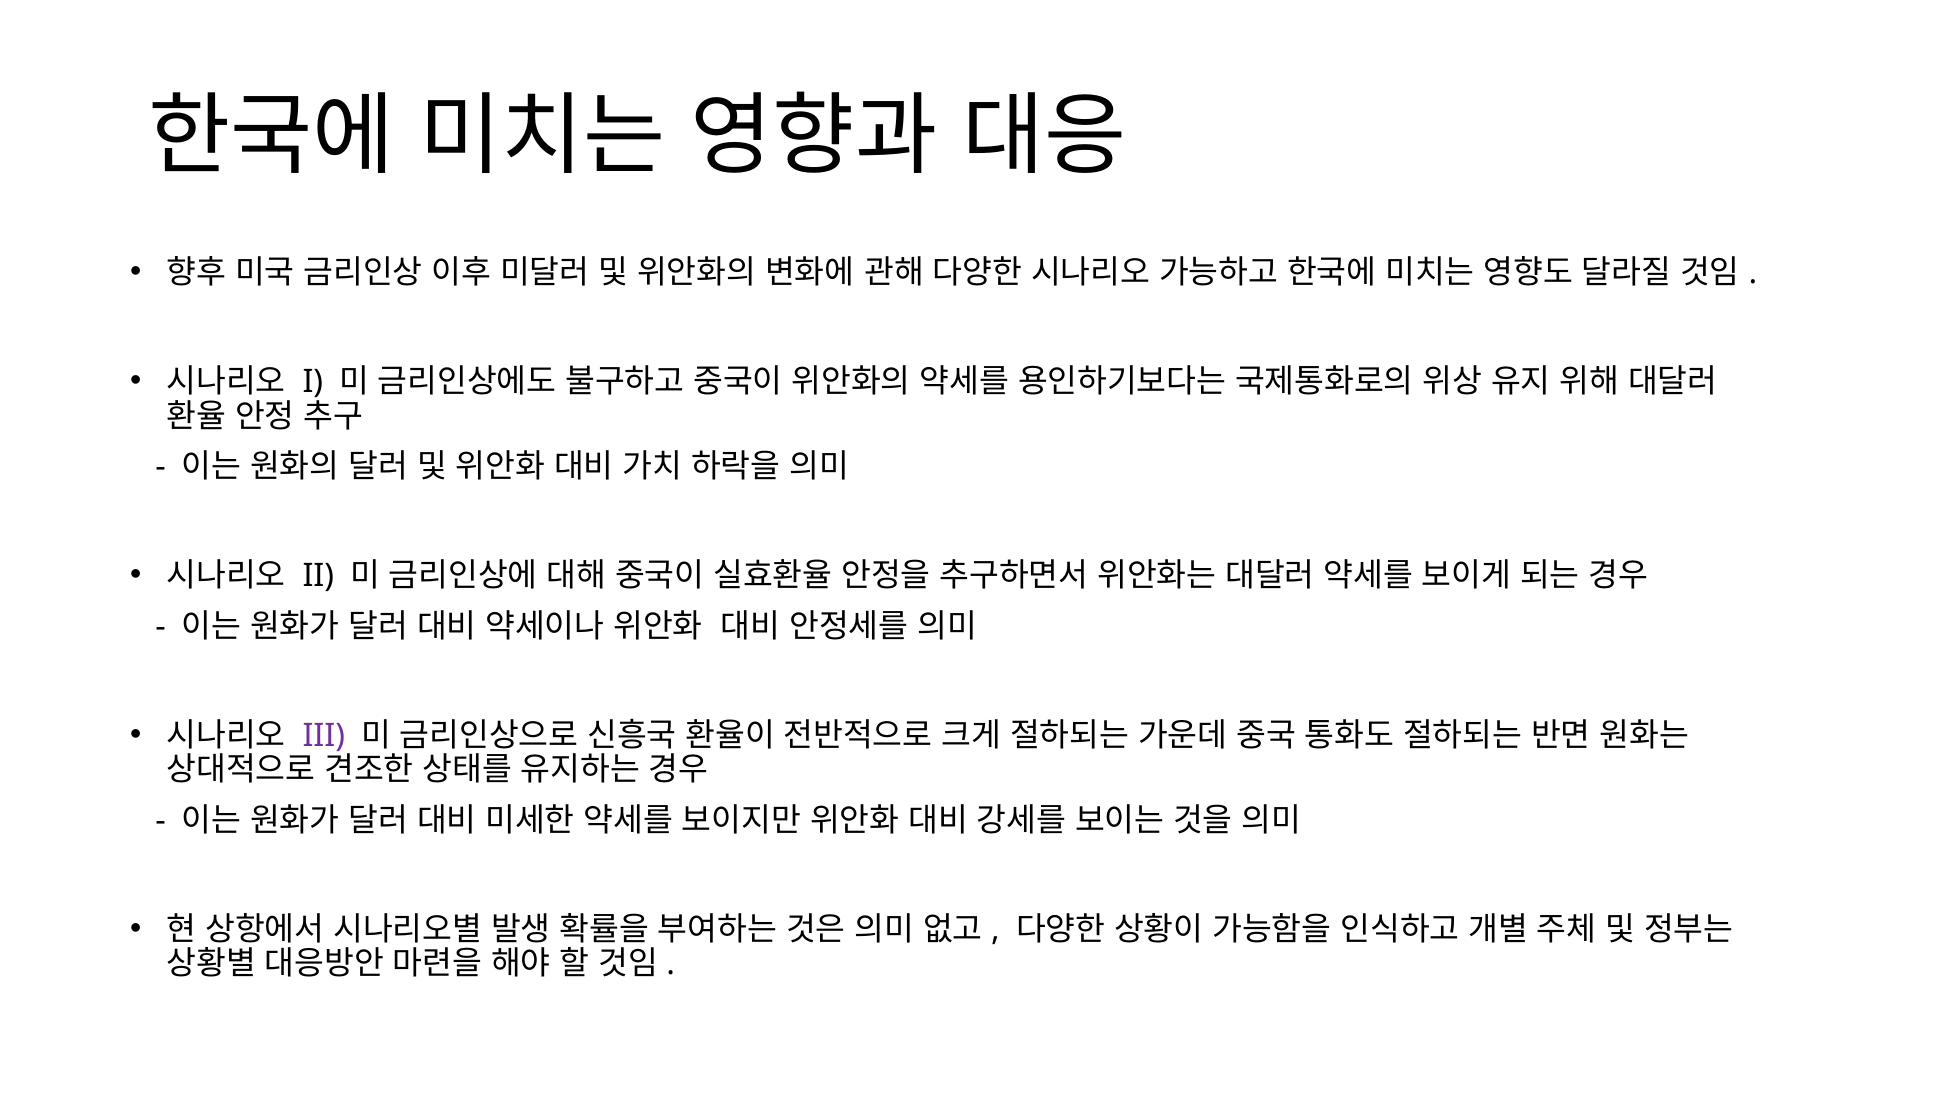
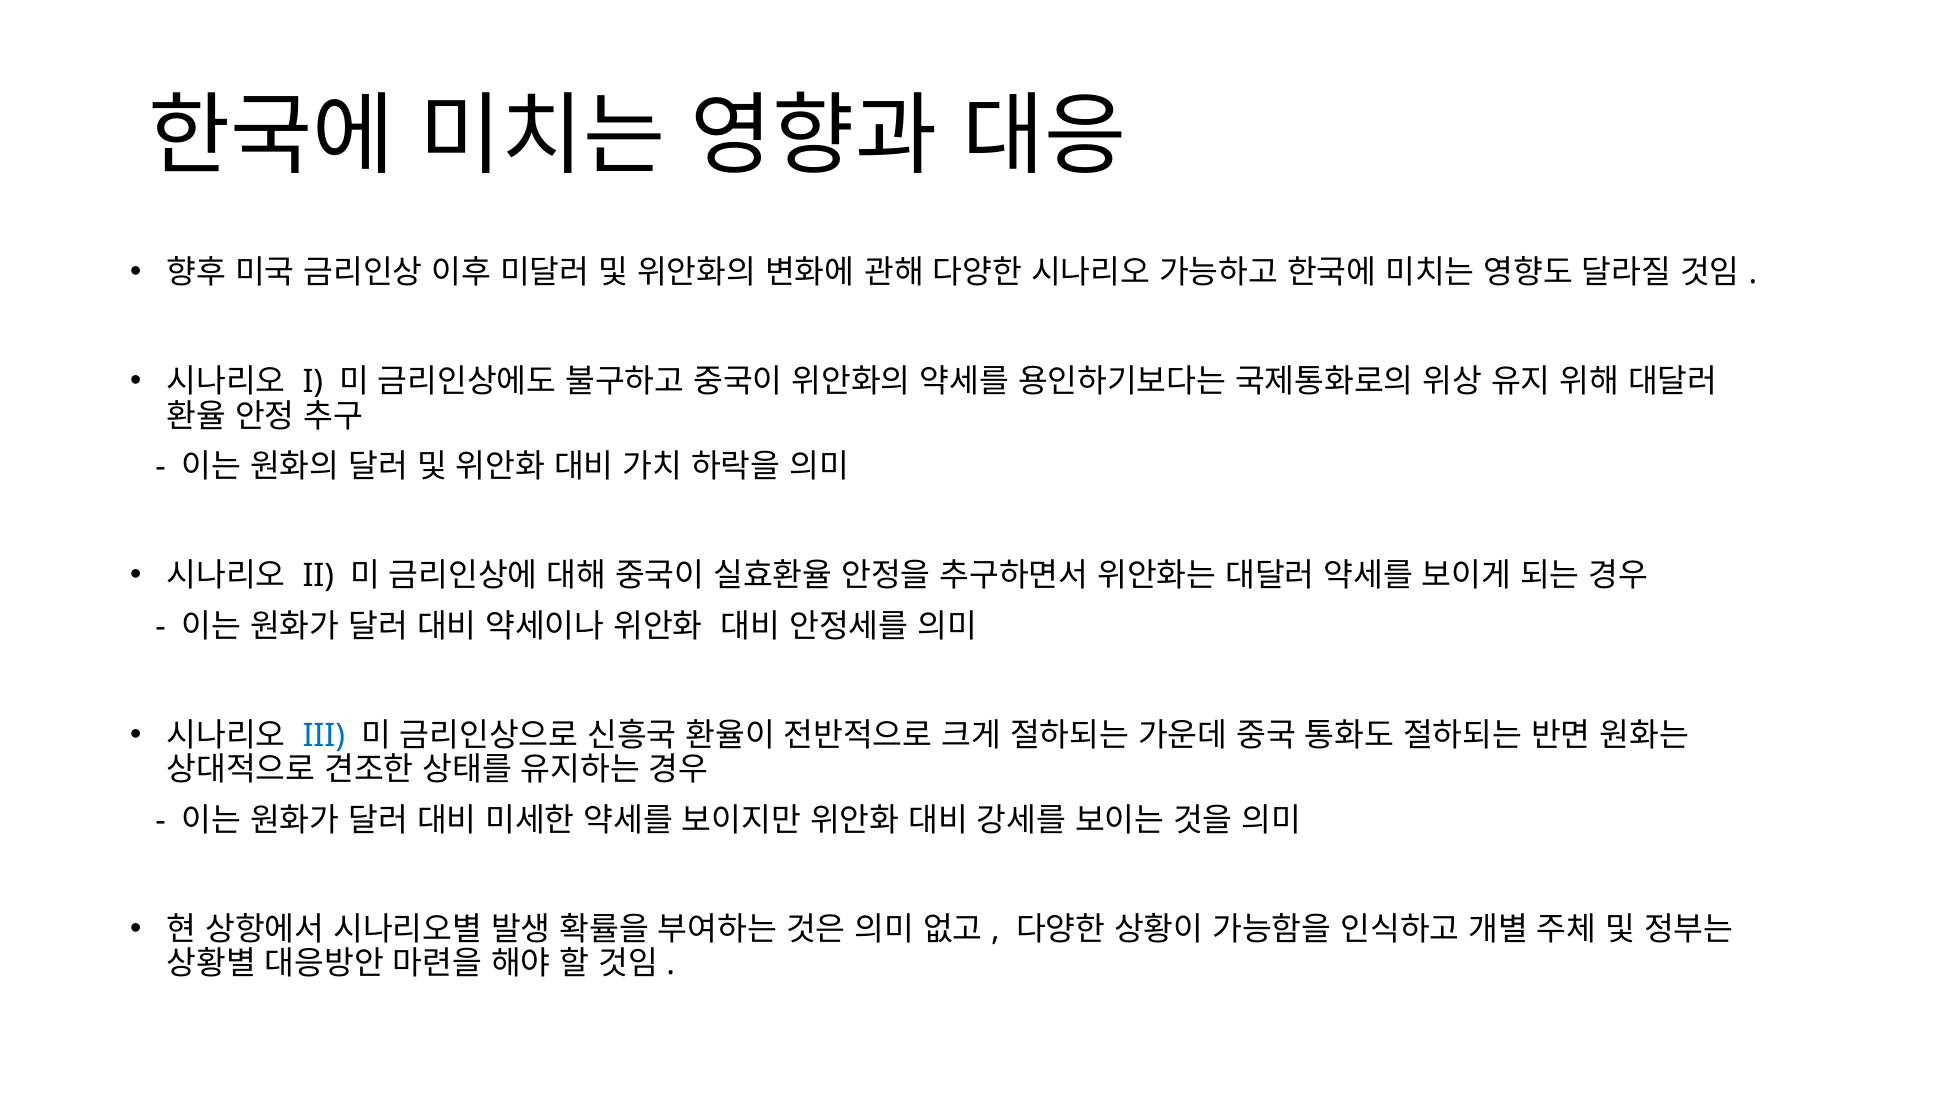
III colour: purple -> blue
